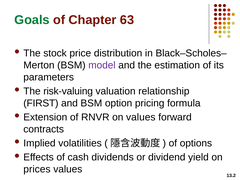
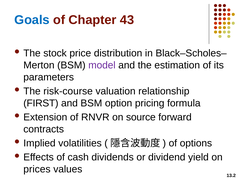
Goals colour: green -> blue
63: 63 -> 43
risk-valuing: risk-valuing -> risk-course
on values: values -> source
